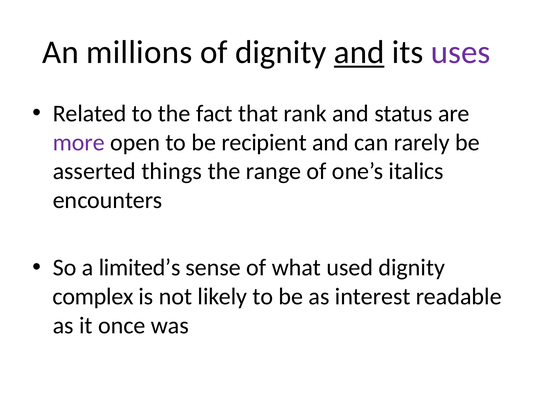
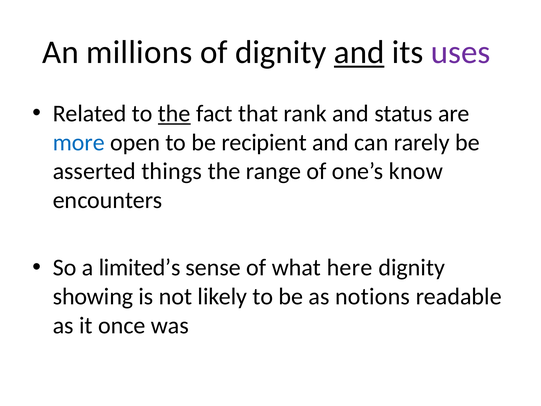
the at (174, 114) underline: none -> present
more colour: purple -> blue
italics: italics -> know
used: used -> here
complex: complex -> showing
interest: interest -> notions
